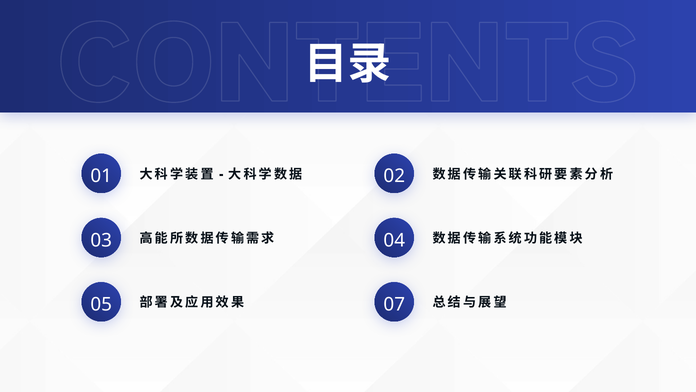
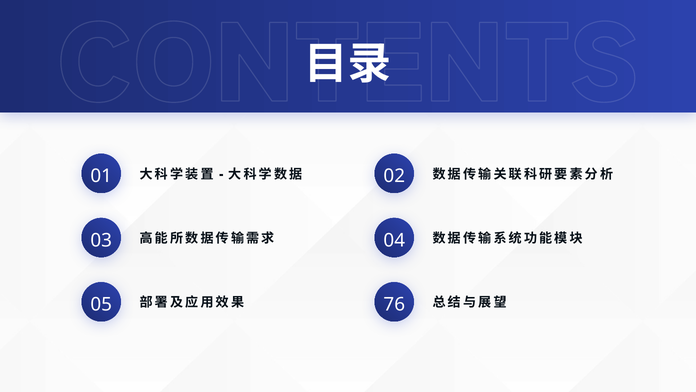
07: 07 -> 76
